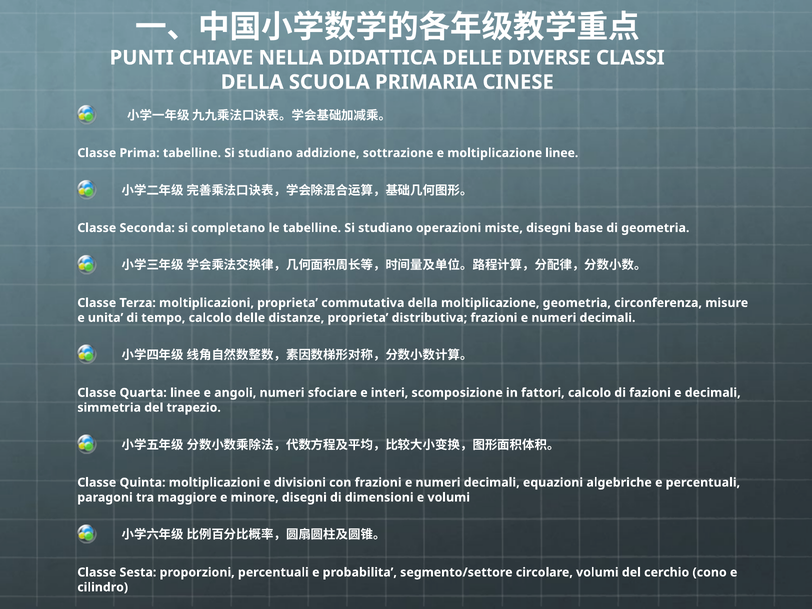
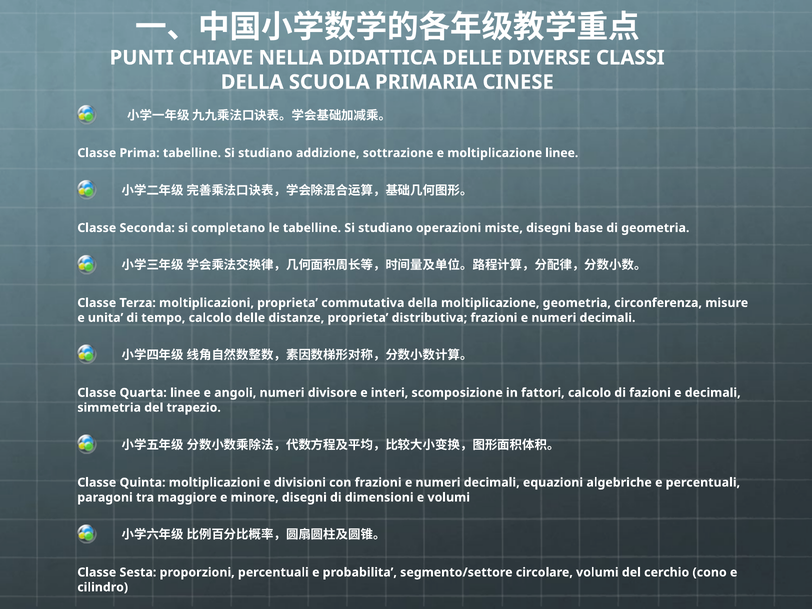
sfociare: sfociare -> divisore
